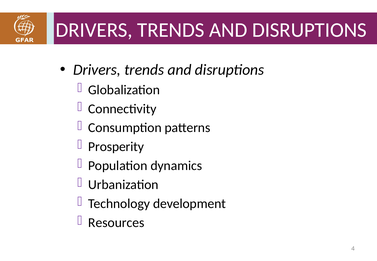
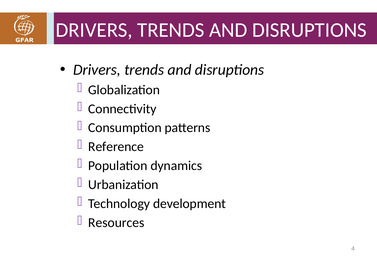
Prosperity: Prosperity -> Reference
